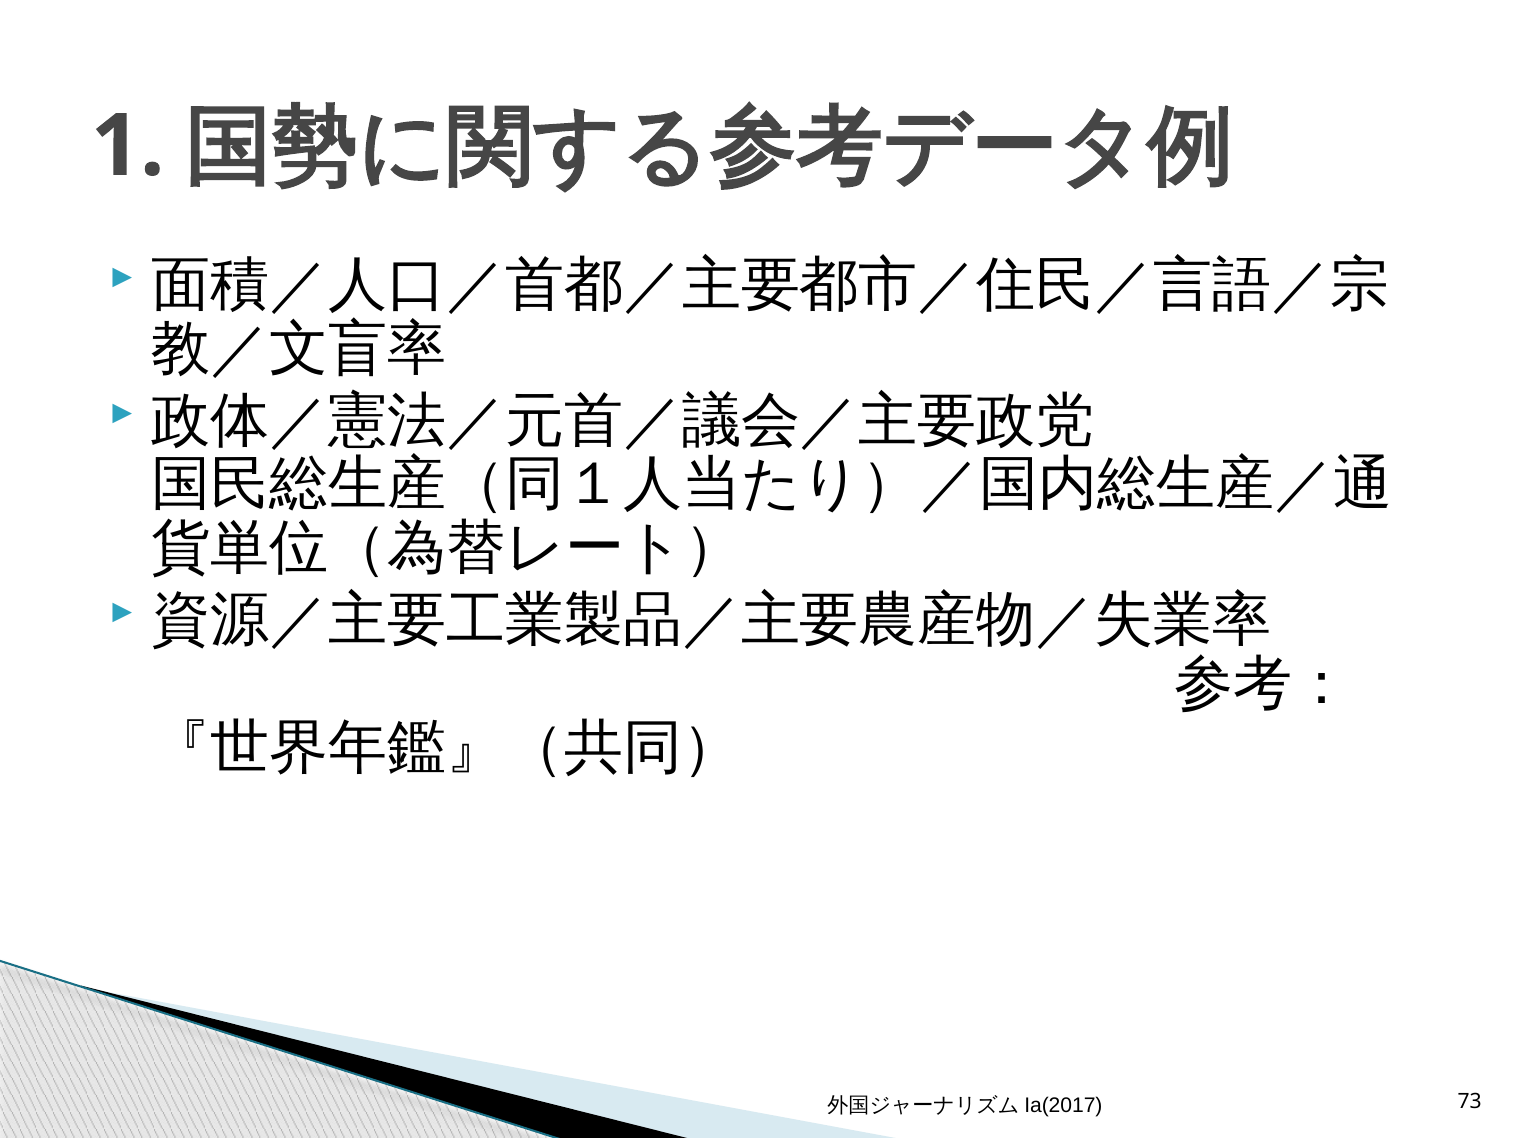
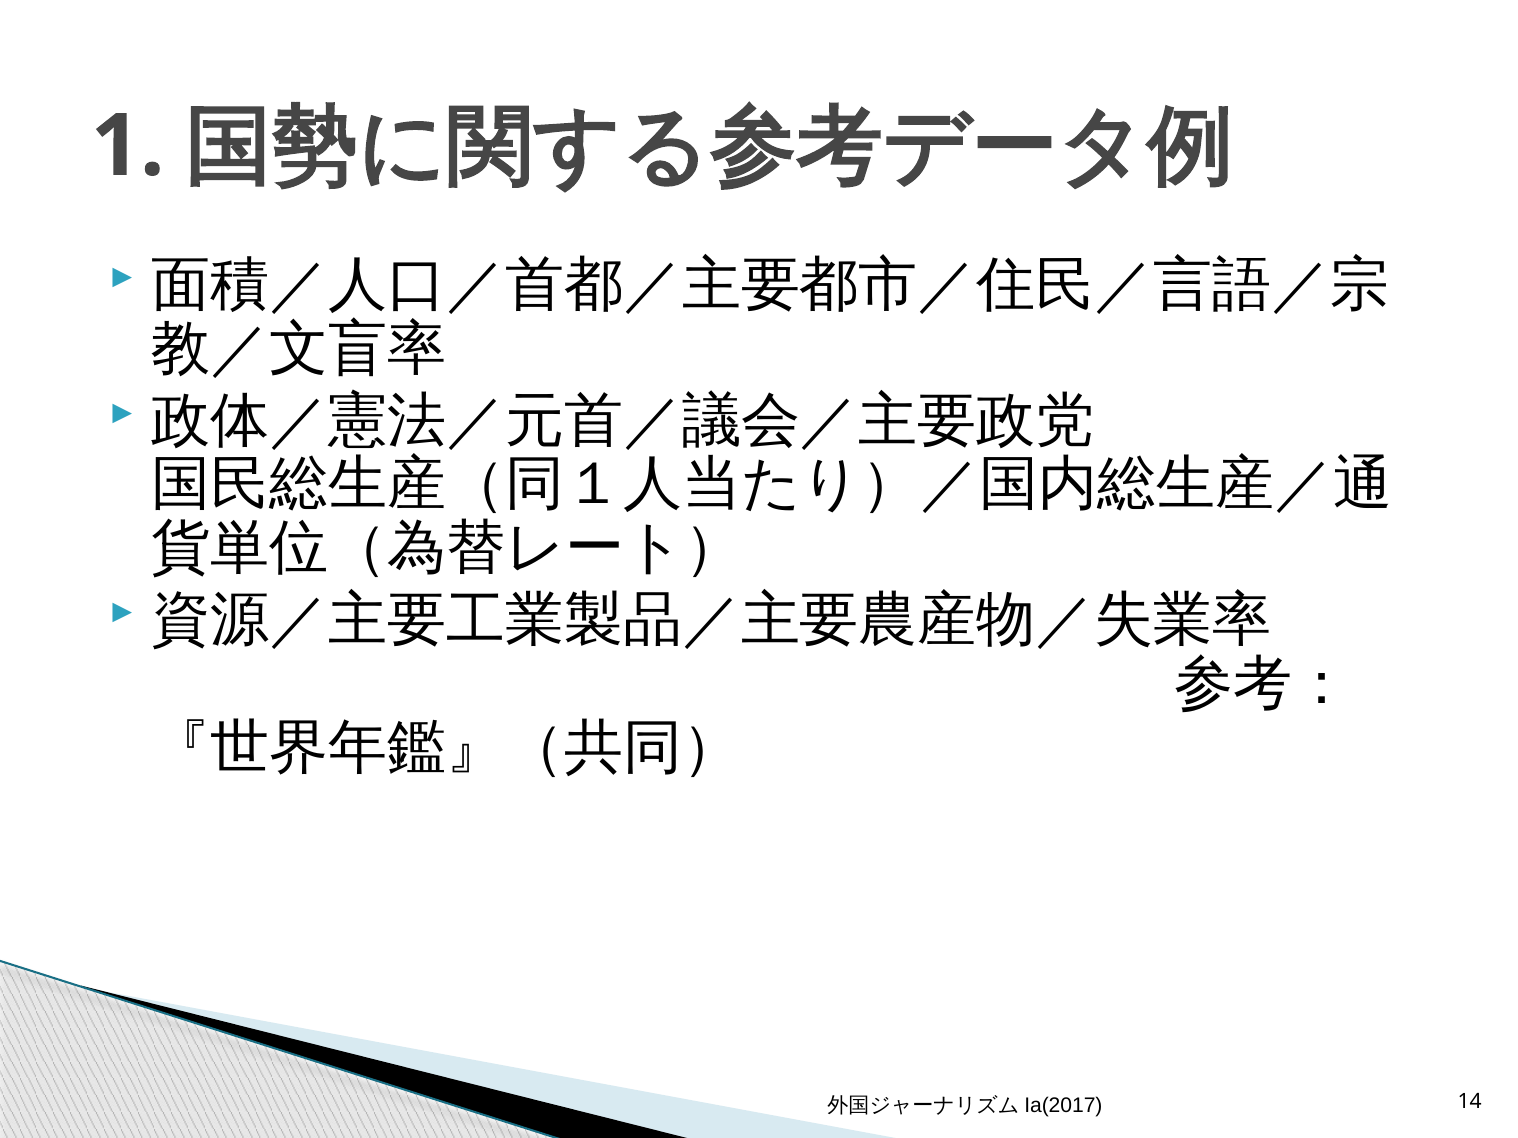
73: 73 -> 14
